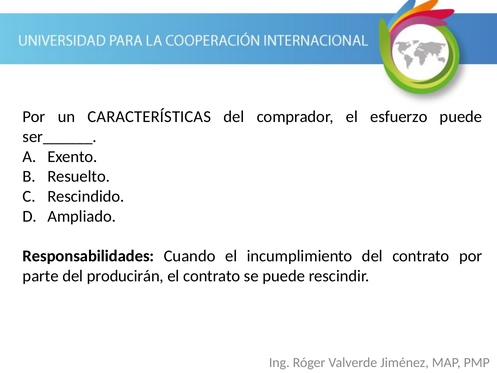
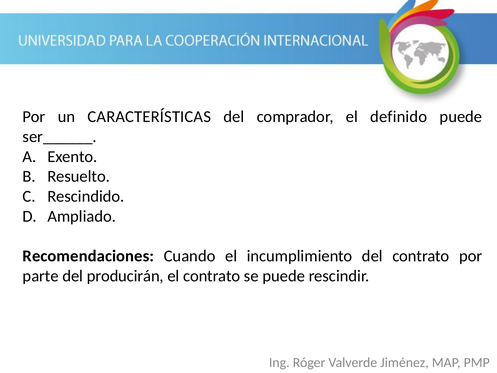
esfuerzo: esfuerzo -> definido
Responsabilidades: Responsabilidades -> Recomendaciones
